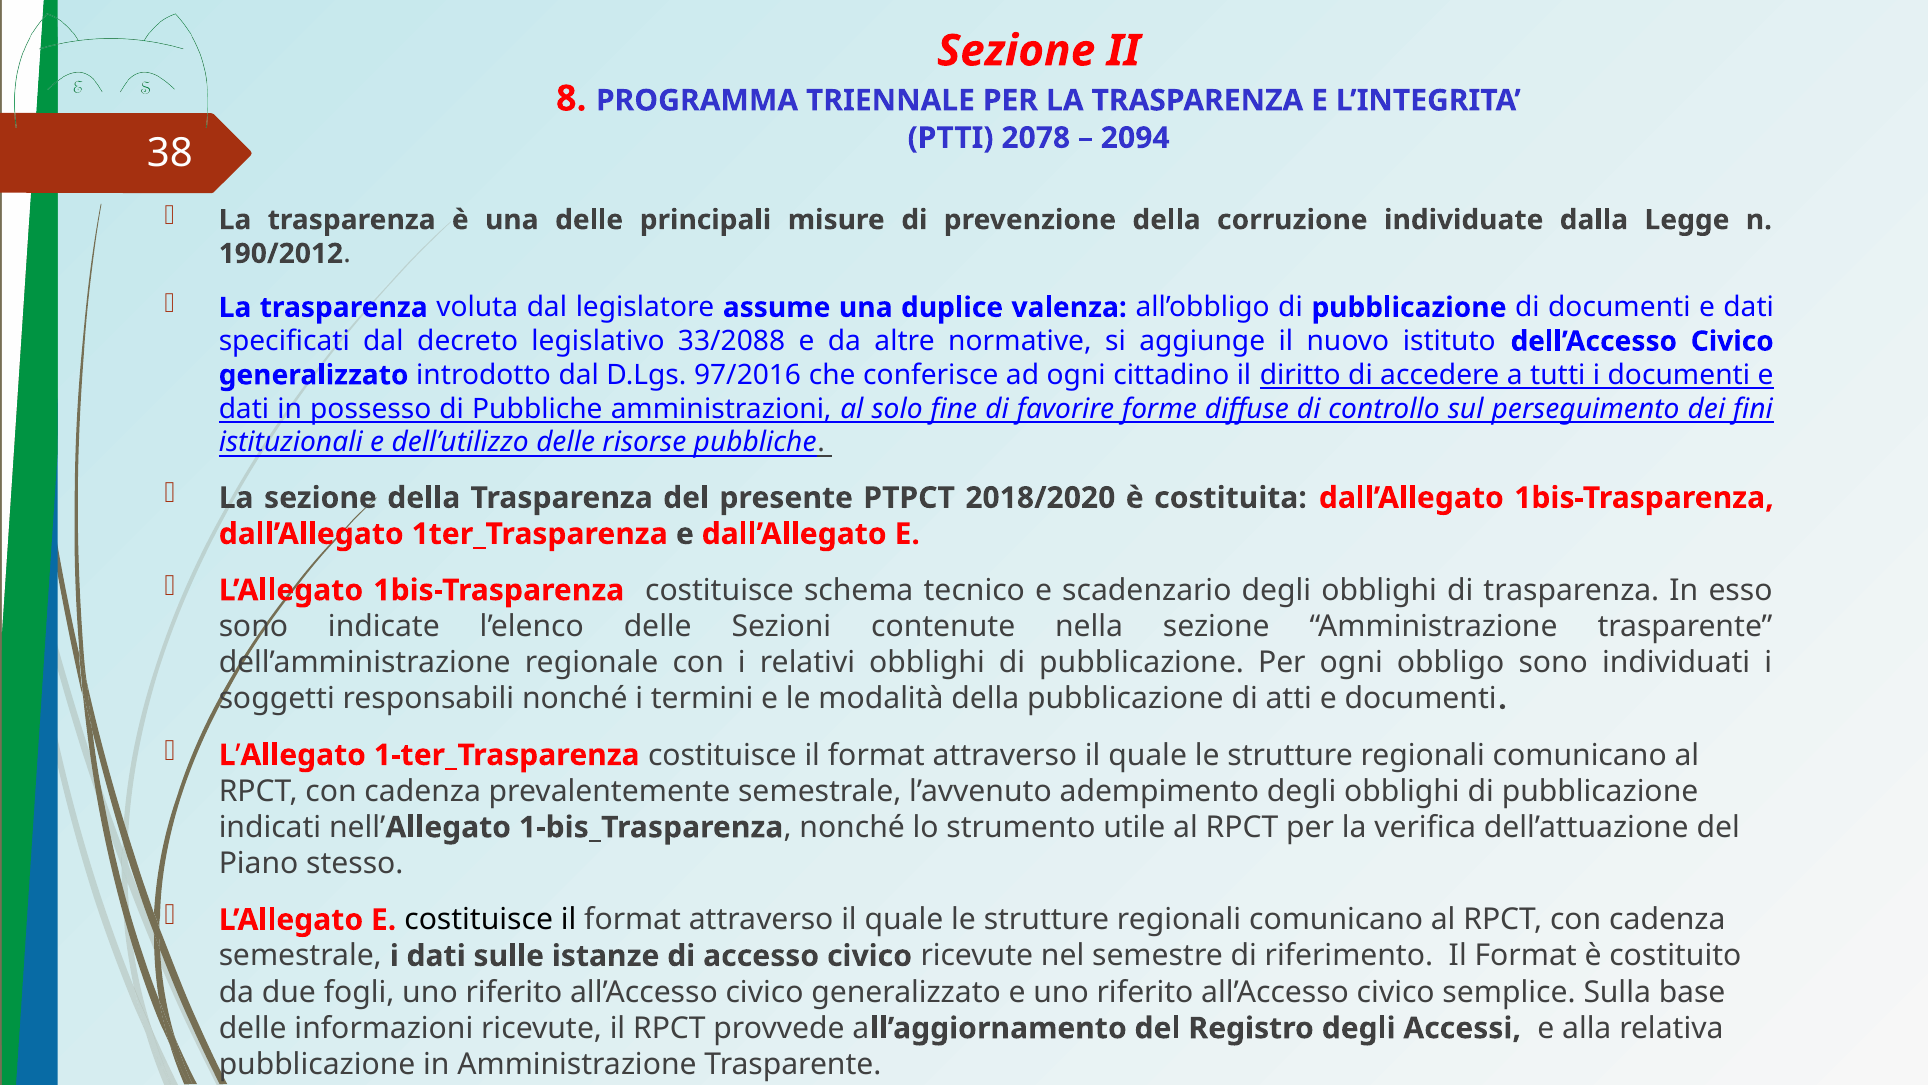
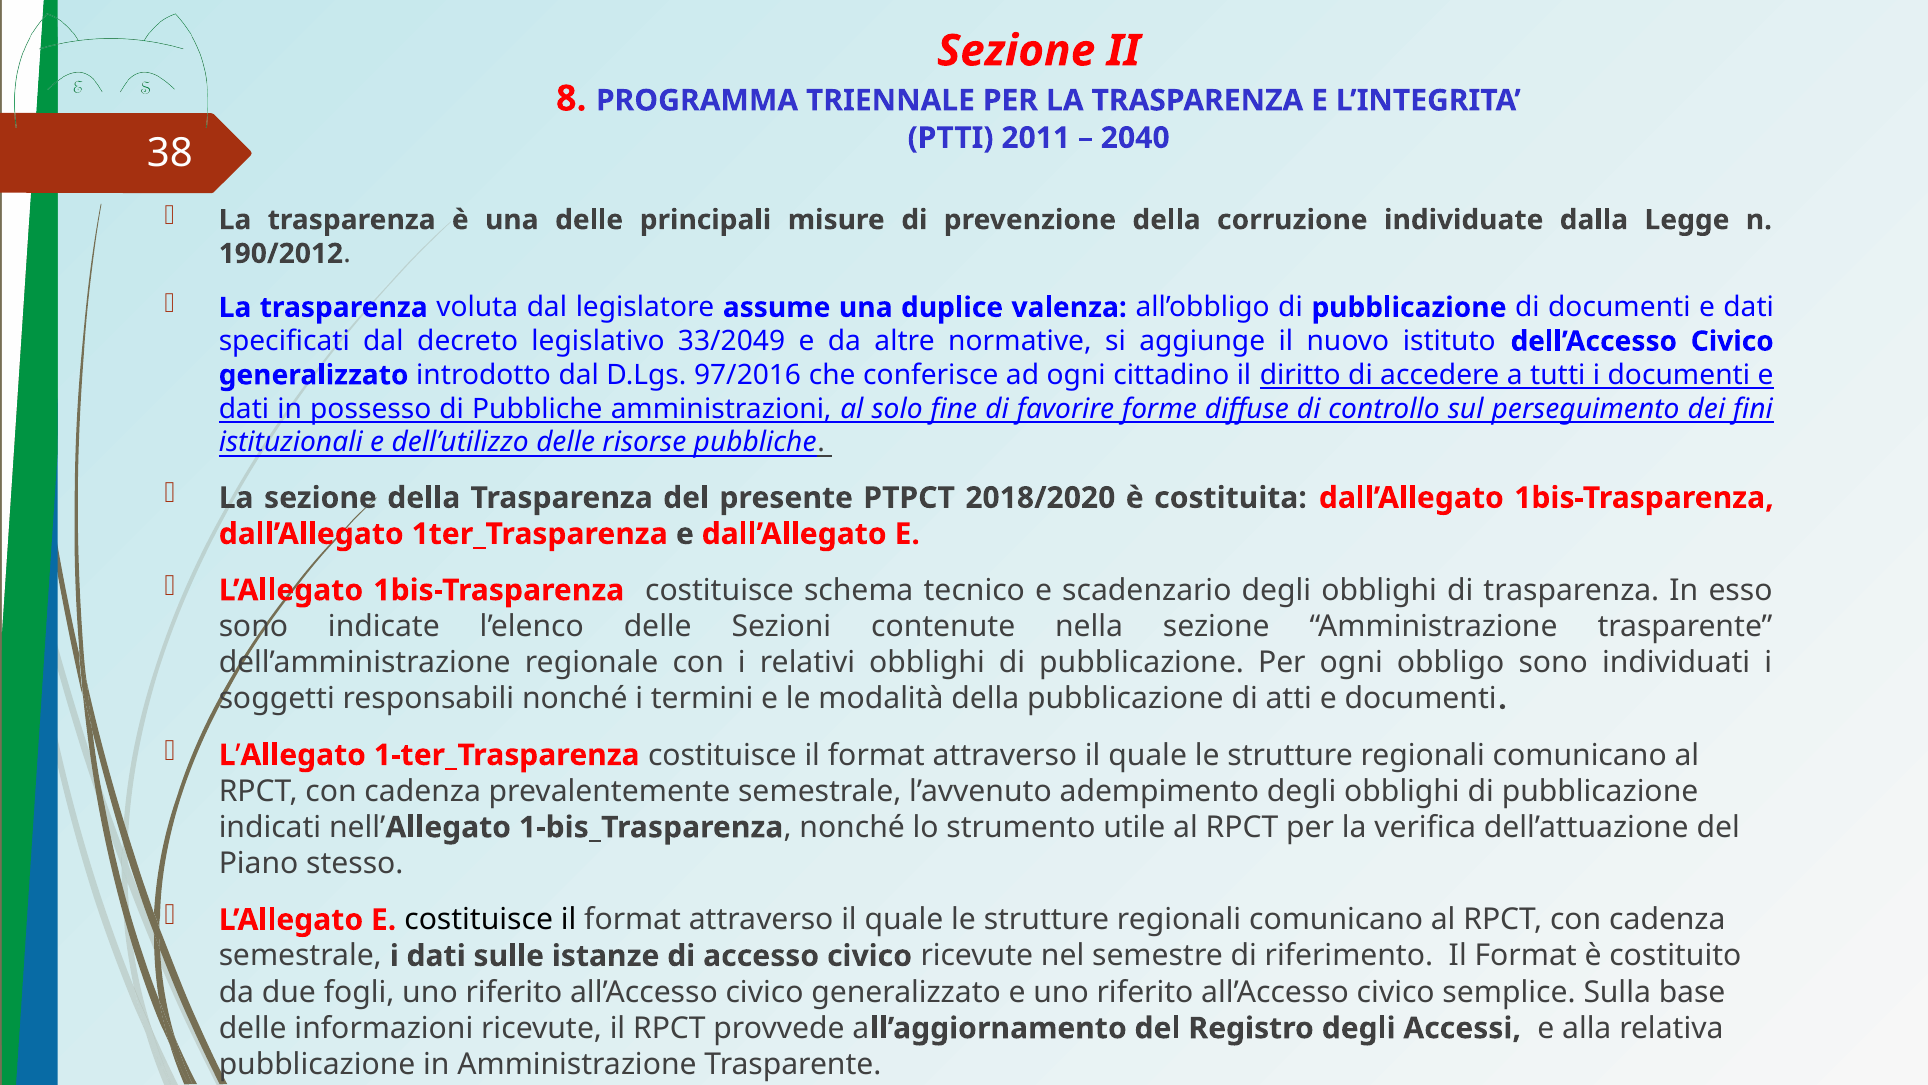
2078: 2078 -> 2011
2094: 2094 -> 2040
33/2088: 33/2088 -> 33/2049
